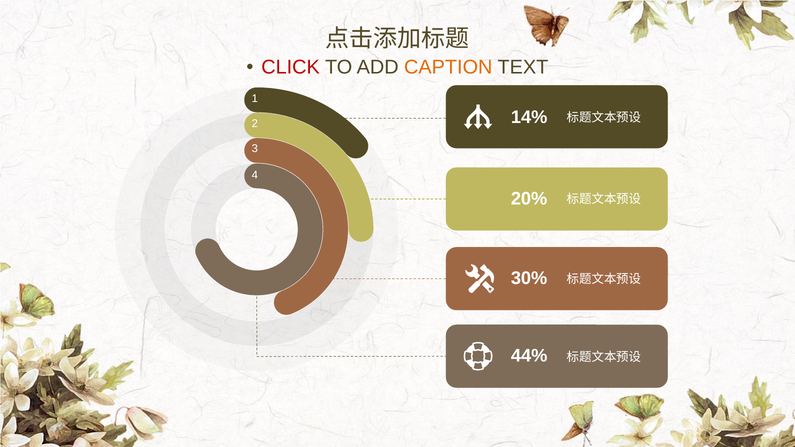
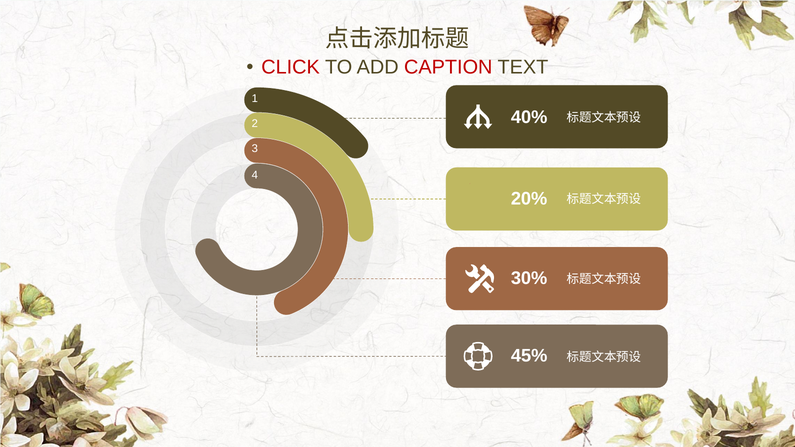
CAPTION colour: orange -> red
14%: 14% -> 40%
44%: 44% -> 45%
